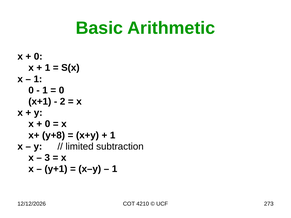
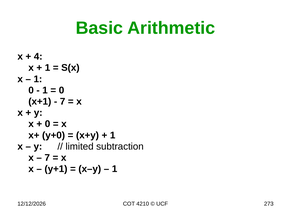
0 at (38, 57): 0 -> 4
2 at (63, 102): 2 -> 7
y+8: y+8 -> y+0
3 at (47, 158): 3 -> 7
